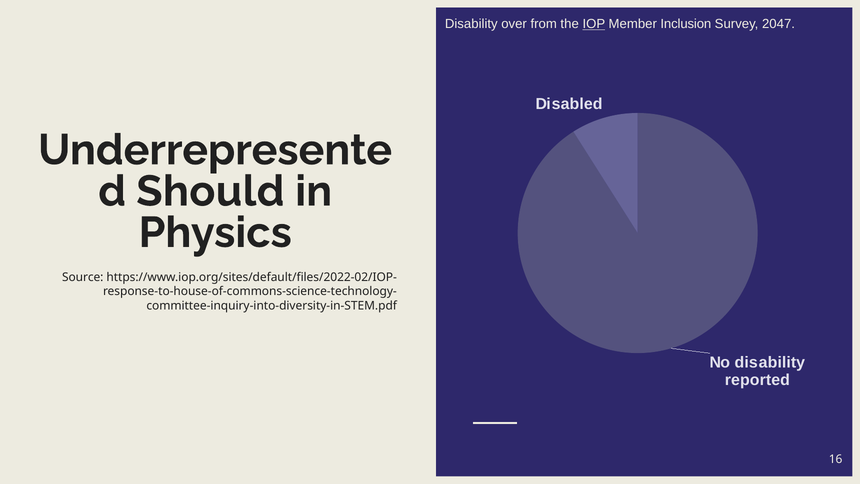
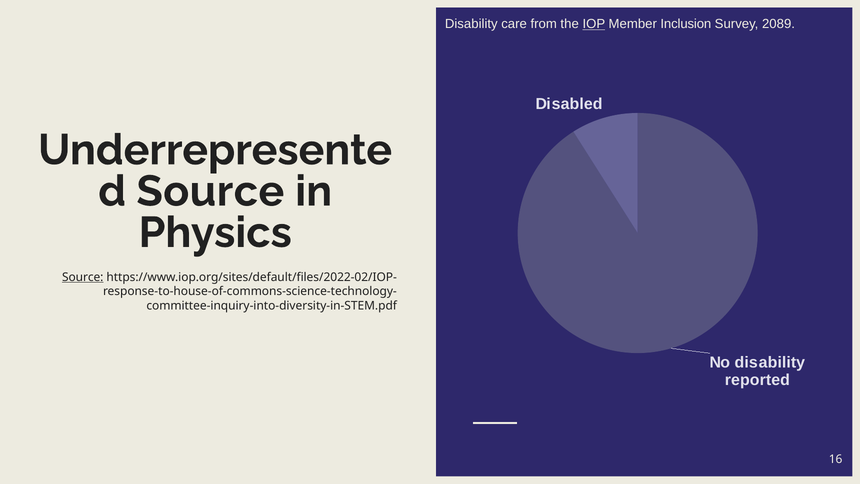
over: over -> care
2047: 2047 -> 2089
Should at (210, 191): Should -> Source
Source at (83, 277) underline: none -> present
